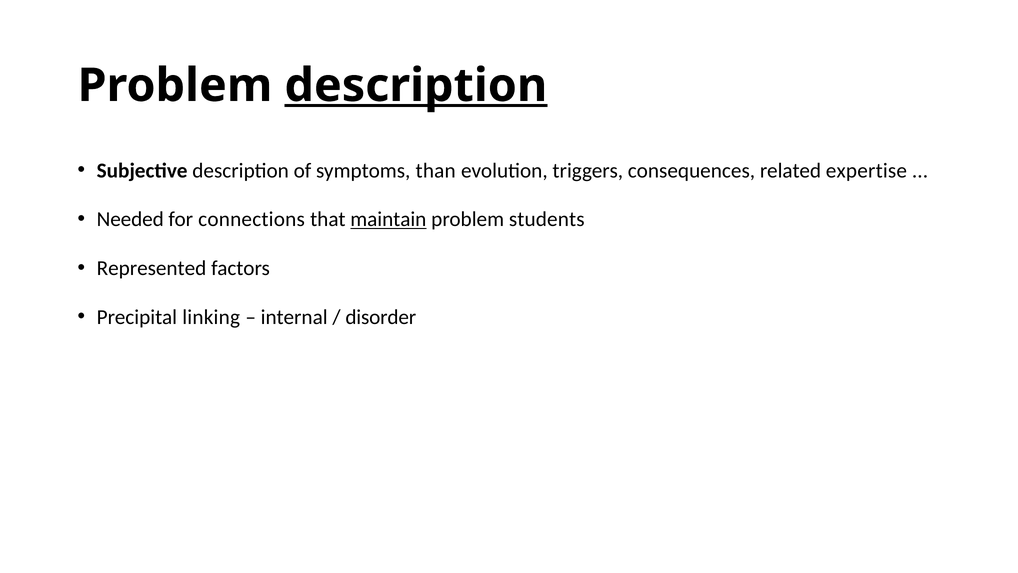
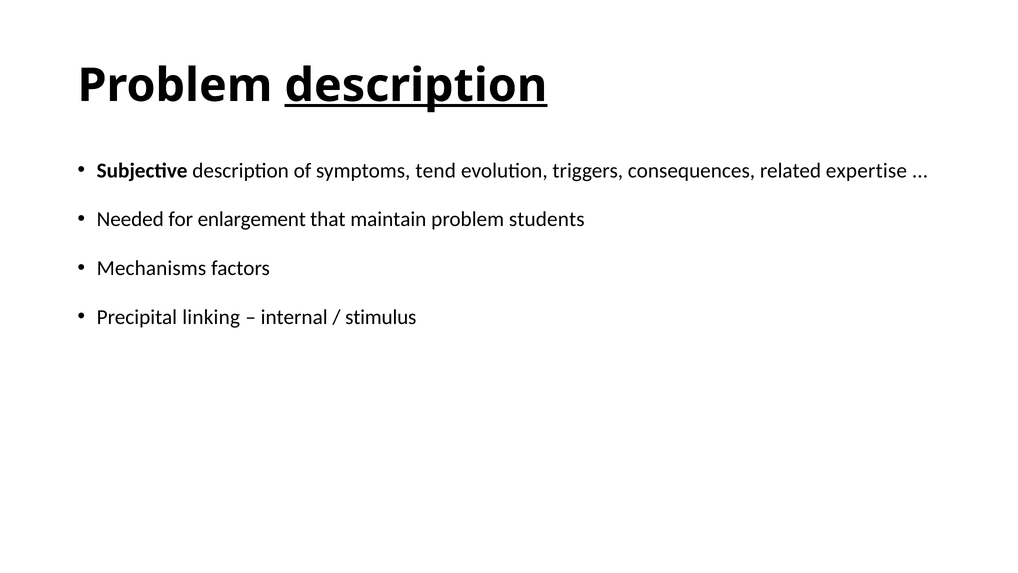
than: than -> tend
connections: connections -> enlargement
maintain underline: present -> none
Represented: Represented -> Mechanisms
disorder: disorder -> stimulus
